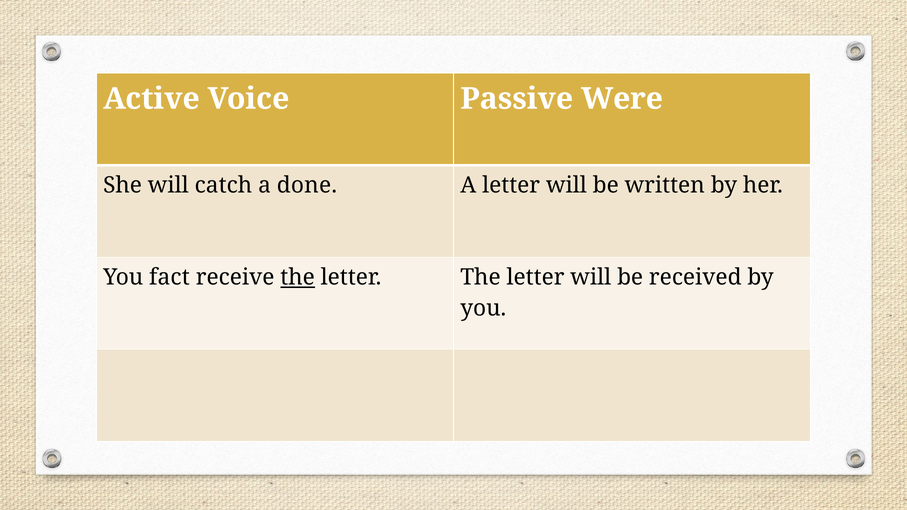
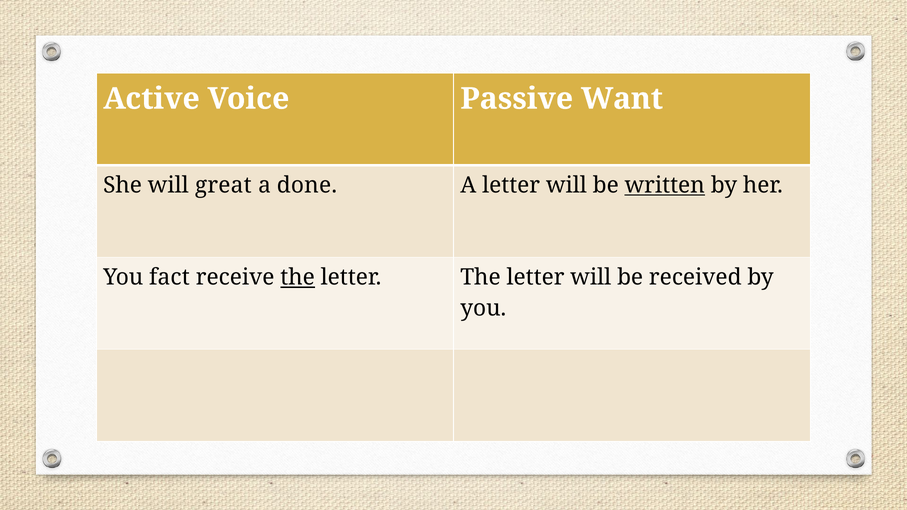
Were: Were -> Want
catch: catch -> great
written underline: none -> present
